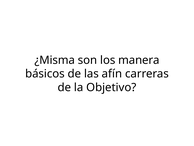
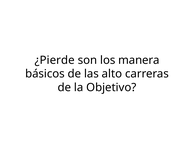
¿Misma: ¿Misma -> ¿Pierde
afín: afín -> alto
